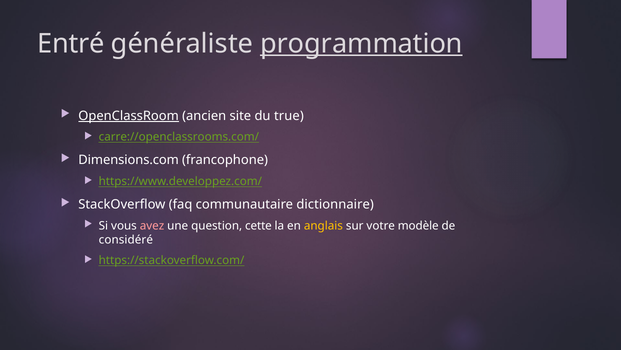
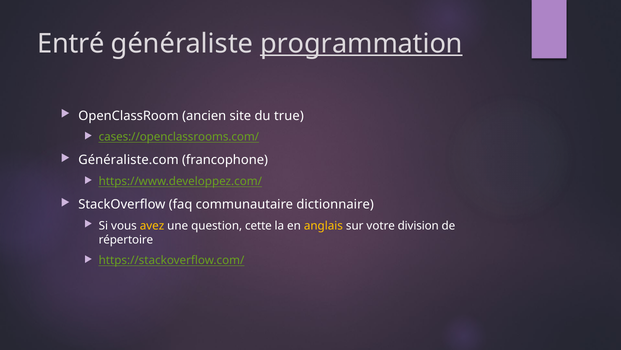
OpenClassRoom underline: present -> none
carre://openclassrooms.com/: carre://openclassrooms.com/ -> cases://openclassrooms.com/
Dimensions.com: Dimensions.com -> Généraliste.com
avez colour: pink -> yellow
modèle: modèle -> division
considéré: considéré -> répertoire
